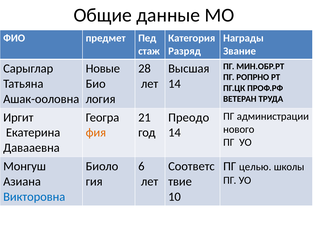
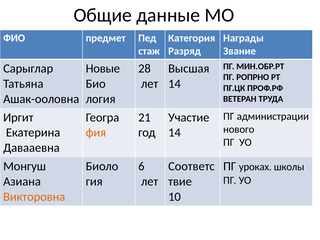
Преодо: Преодо -> Участие
целью: целью -> уроках
Викторовна colour: blue -> orange
